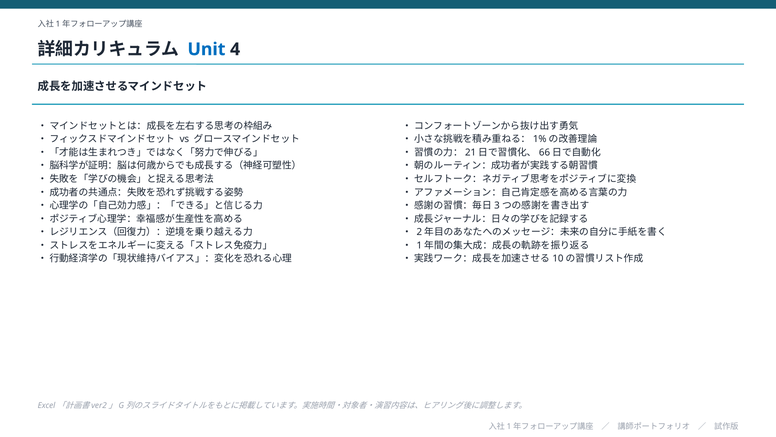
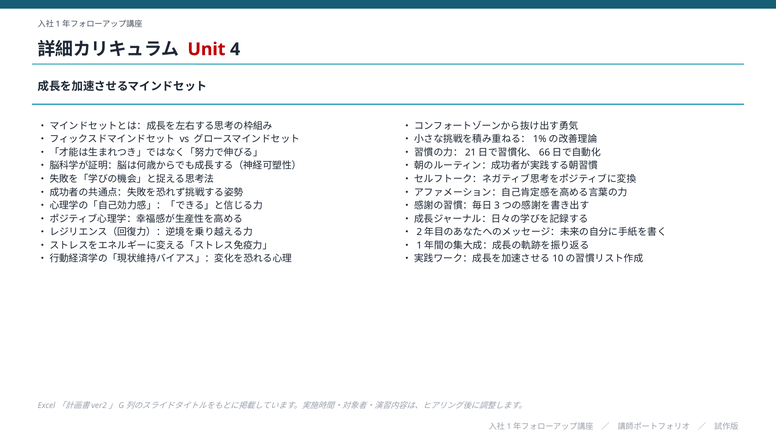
Unit colour: blue -> red
